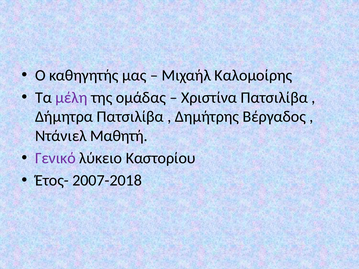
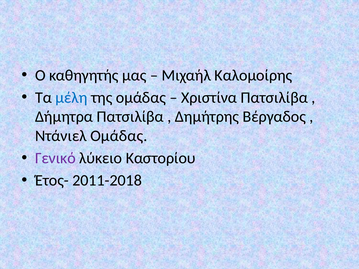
μέλη colour: purple -> blue
Ντάνιελ Μαθητή: Μαθητή -> Ομάδας
2007-2018: 2007-2018 -> 2011-2018
